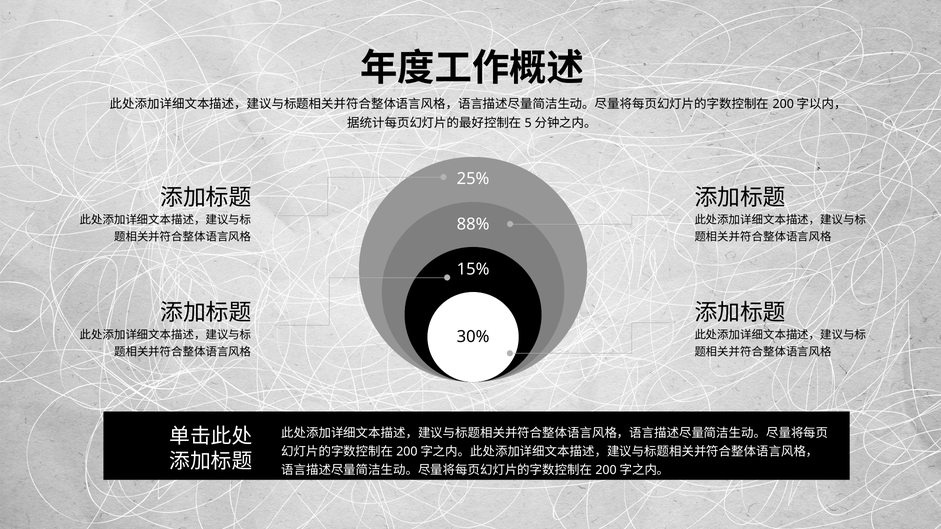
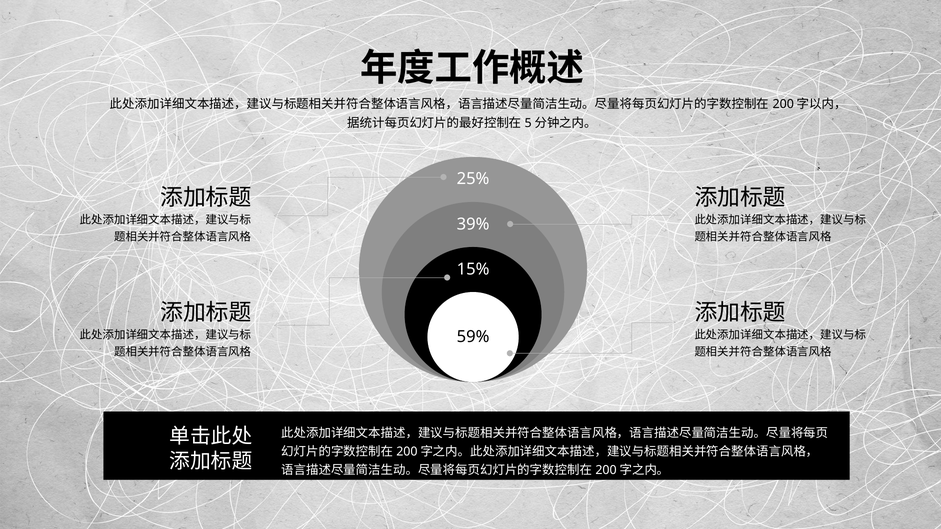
88%: 88% -> 39%
30%: 30% -> 59%
